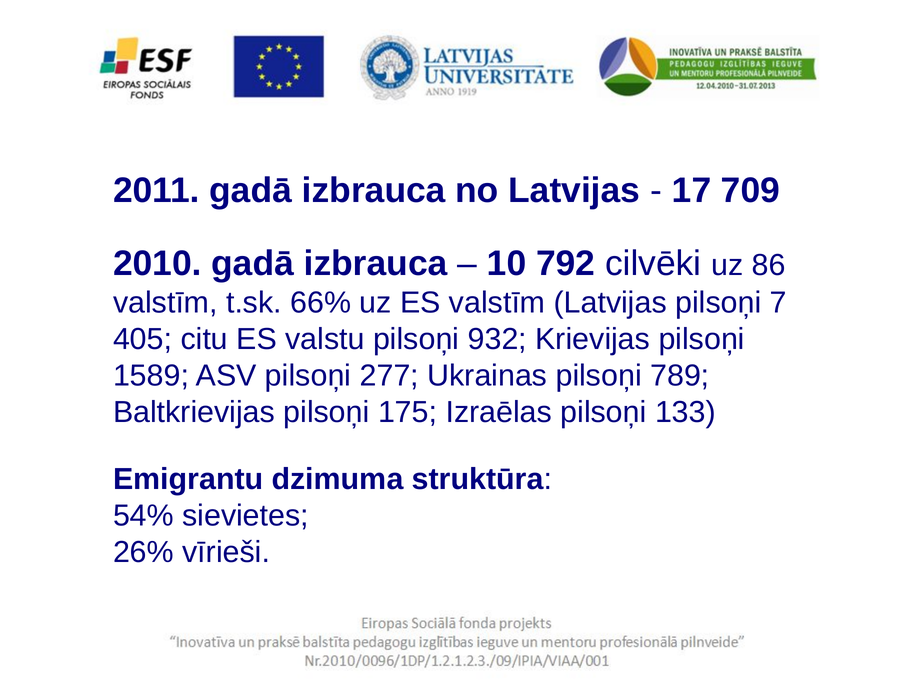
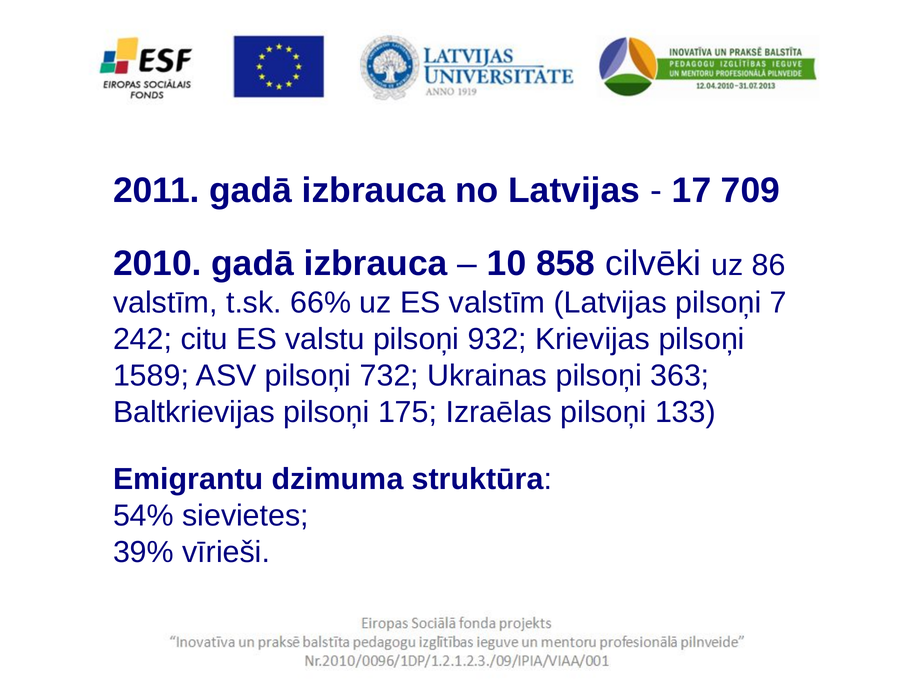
792: 792 -> 858
405: 405 -> 242
277: 277 -> 732
789: 789 -> 363
26%: 26% -> 39%
